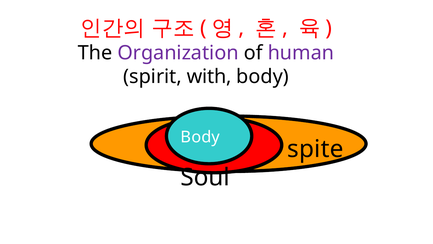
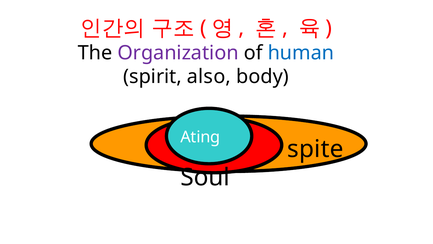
human colour: purple -> blue
with: with -> also
Body at (200, 137): Body -> Ating
